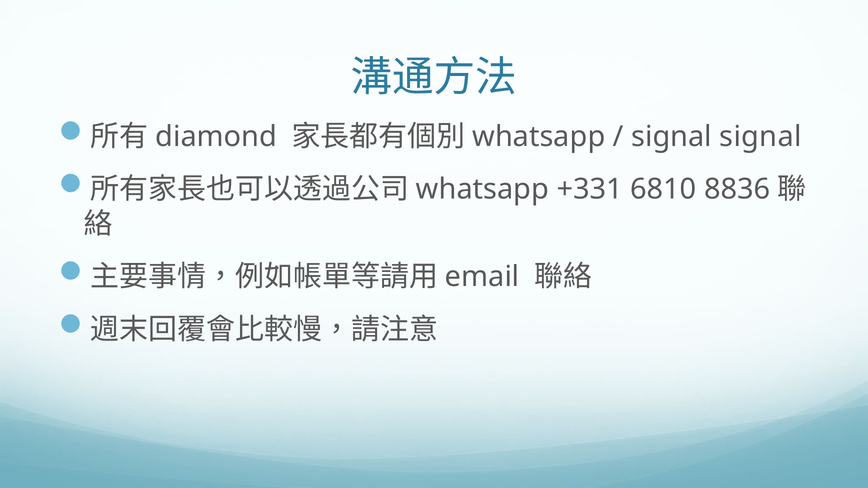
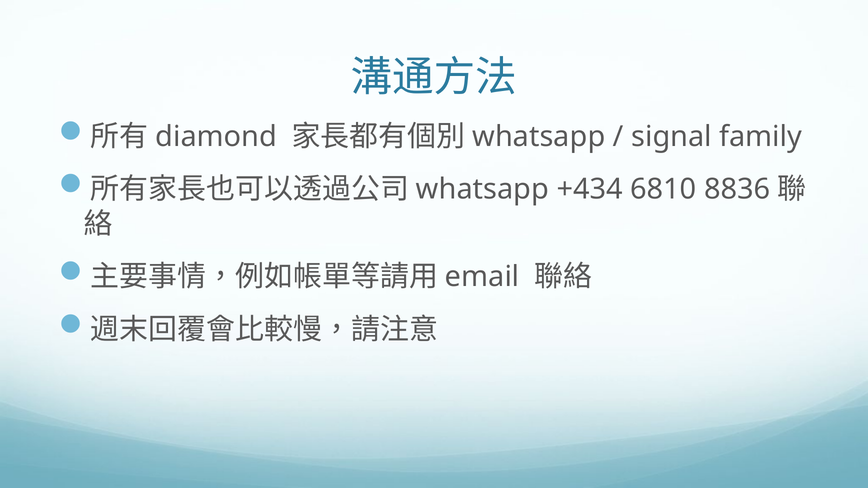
signal signal: signal -> family
+331: +331 -> +434
